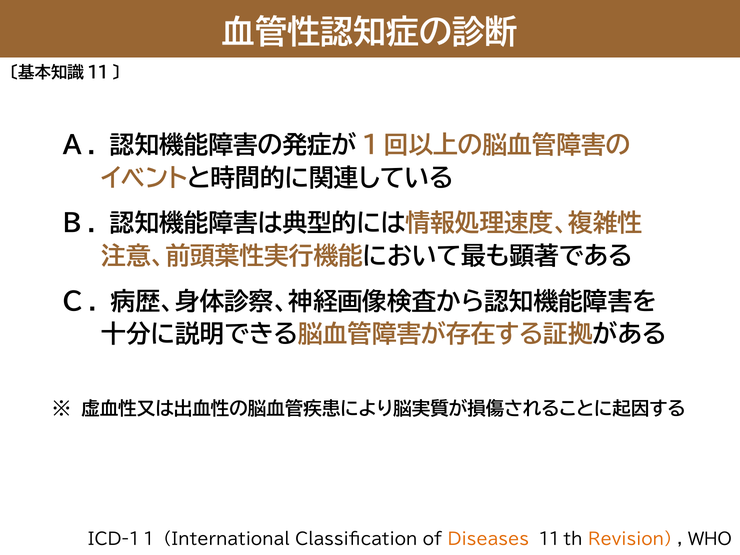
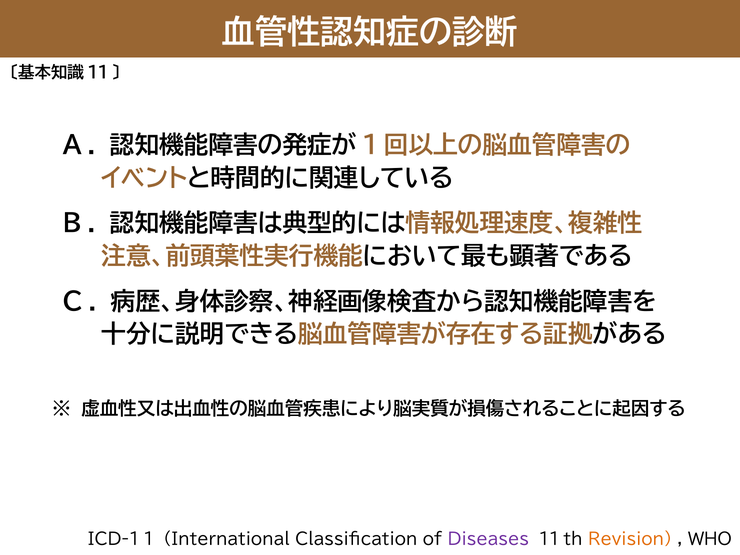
Diseases colour: orange -> purple
